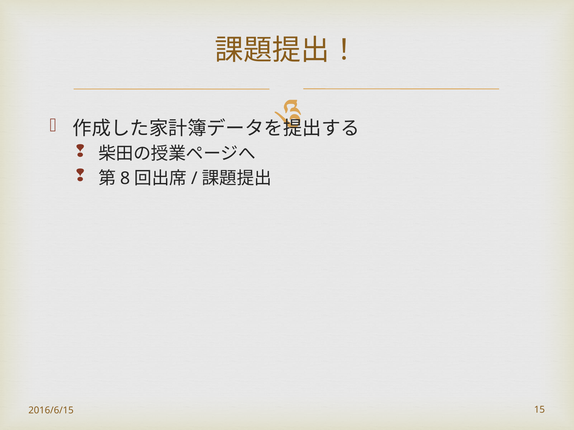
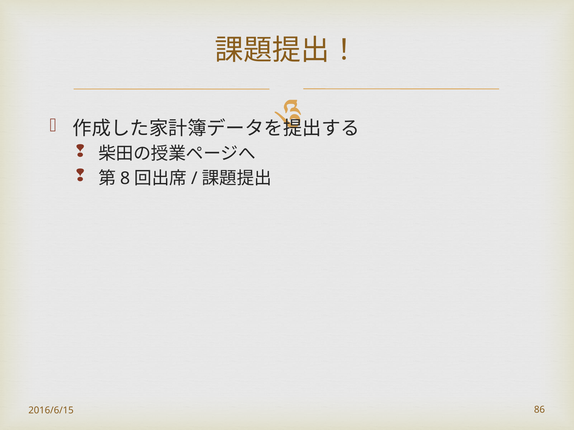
15: 15 -> 86
